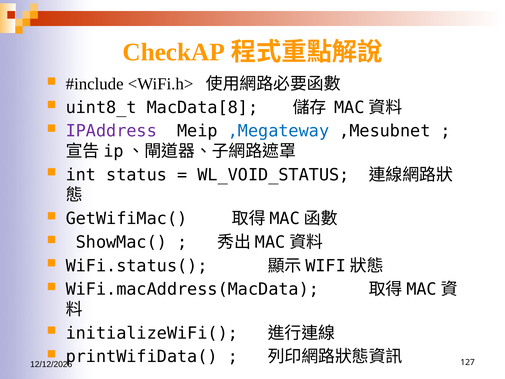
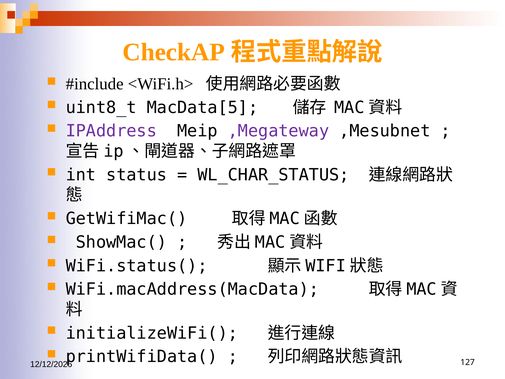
MacData[8: MacData[8 -> MacData[5
,Megateway colour: blue -> purple
WL_VOID_STATUS: WL_VOID_STATUS -> WL_CHAR_STATUS
